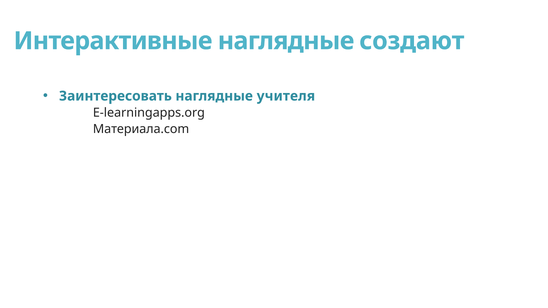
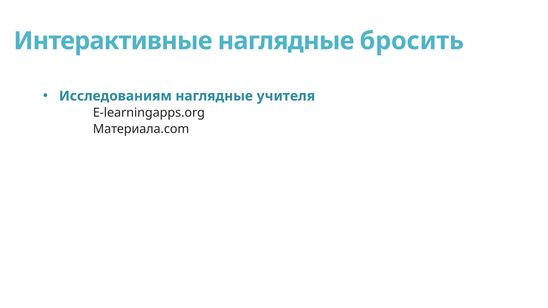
создают: создают -> бросить
Заинтересовать: Заинтересовать -> Исследованиям
